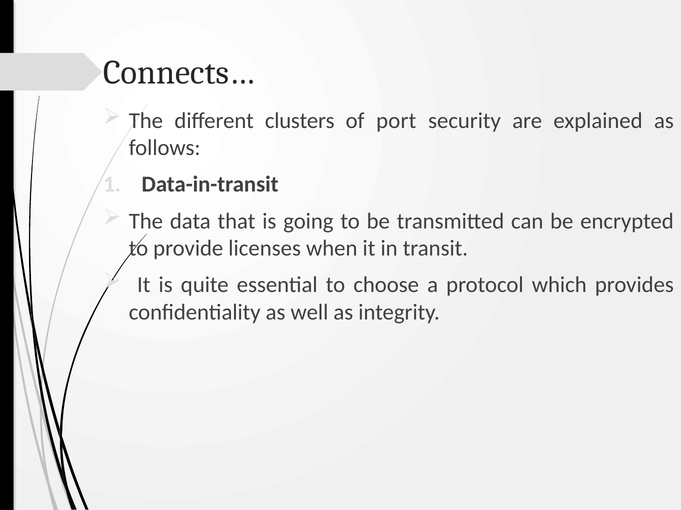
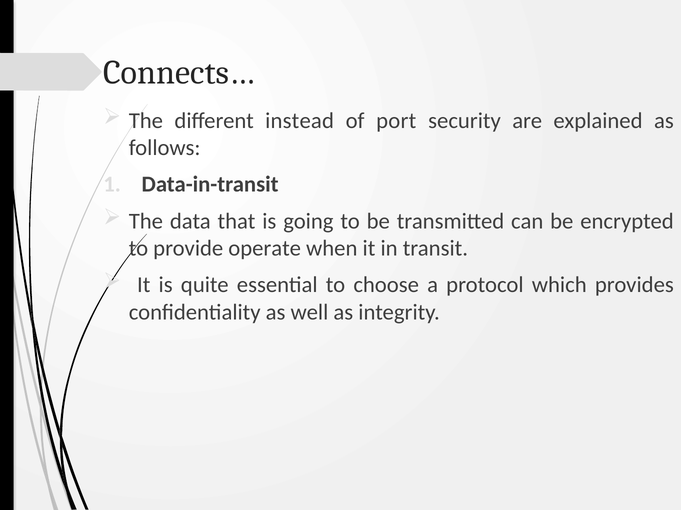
clusters: clusters -> instead
licenses: licenses -> operate
